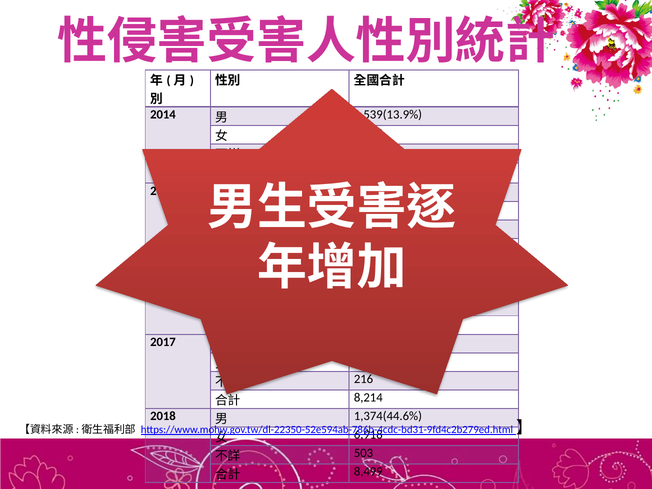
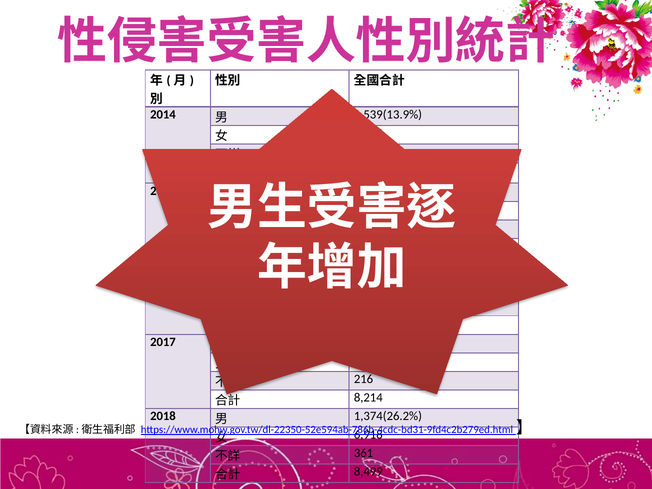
1,374(44.6%: 1,374(44.6% -> 1,374(26.2%
503: 503 -> 361
